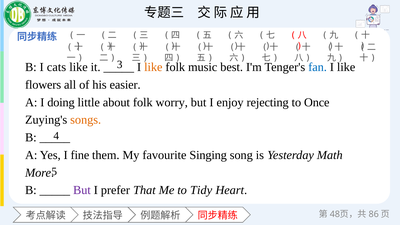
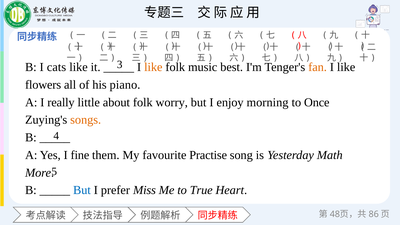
fan colour: blue -> orange
easier: easier -> piano
doing: doing -> really
rejecting: rejecting -> morning
Singing: Singing -> Practise
But at (82, 190) colour: purple -> blue
That: That -> Miss
Tidy: Tidy -> True
